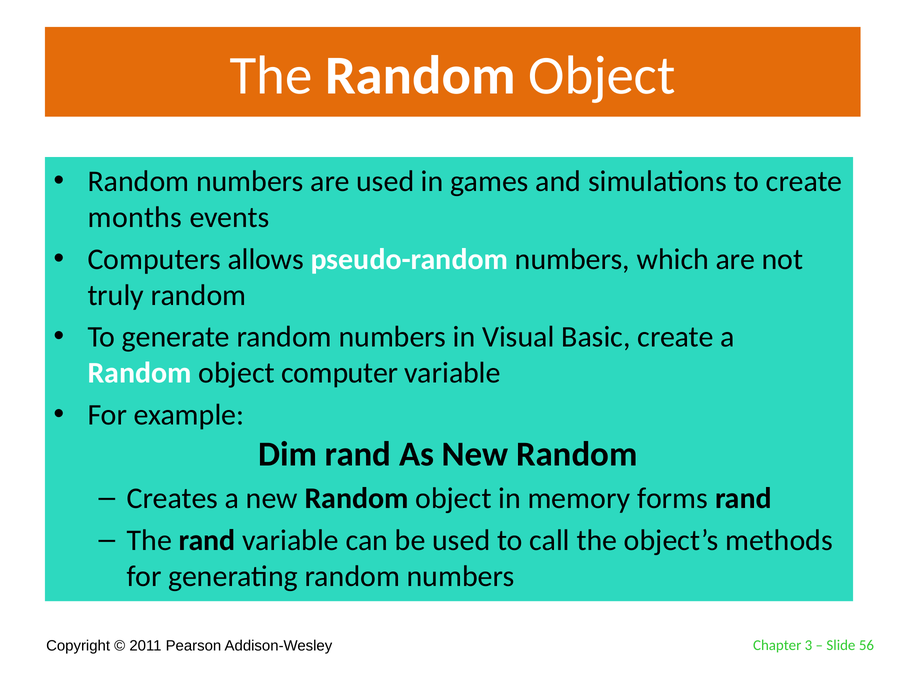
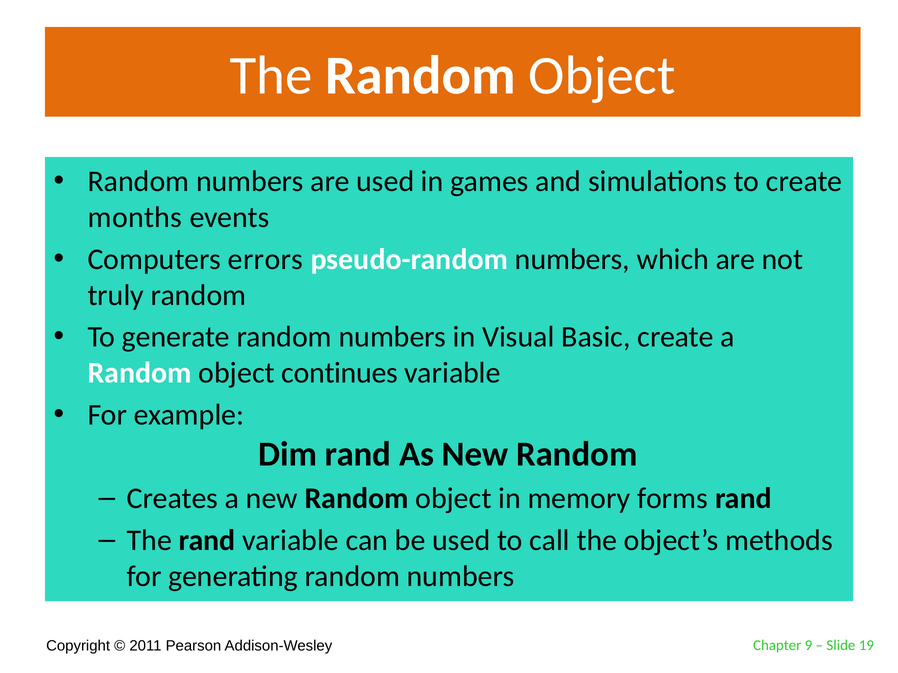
allows: allows -> errors
computer: computer -> continues
3: 3 -> 9
56: 56 -> 19
